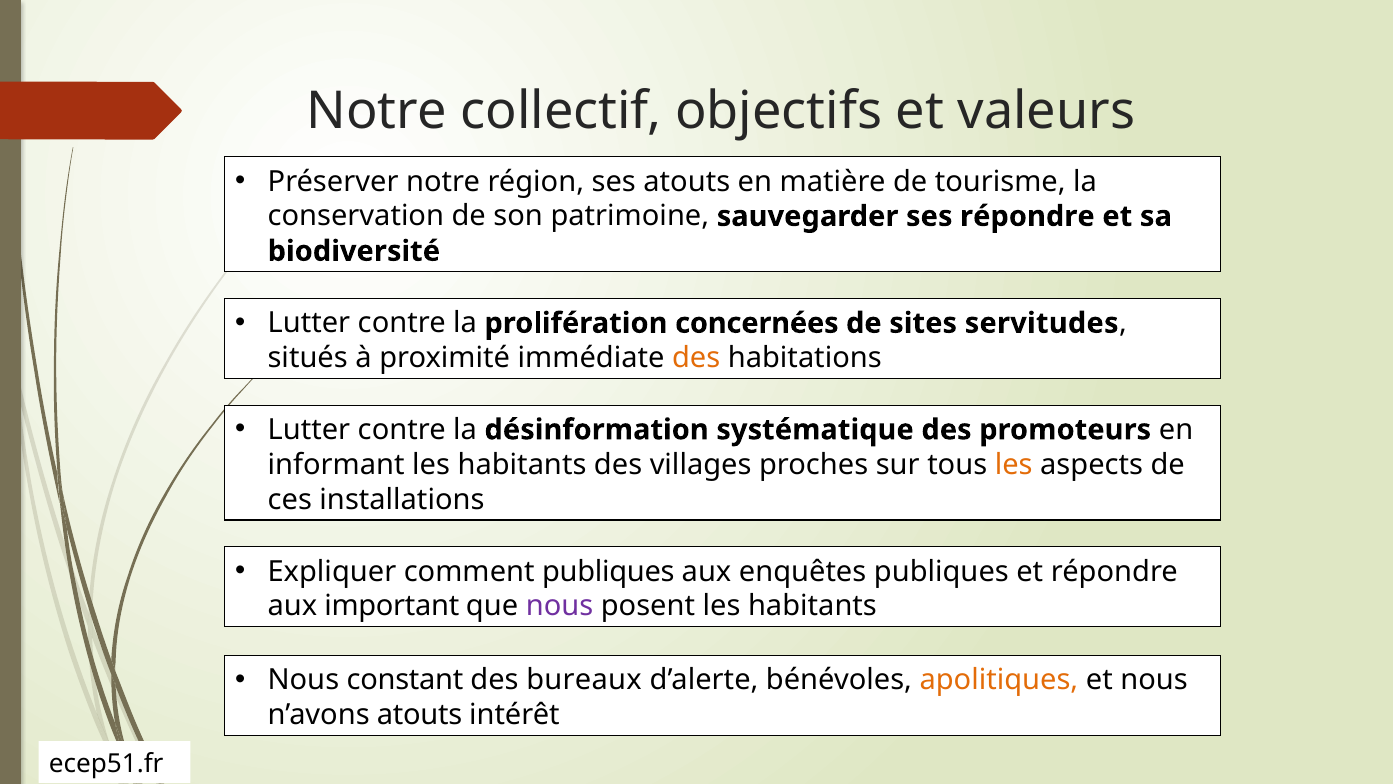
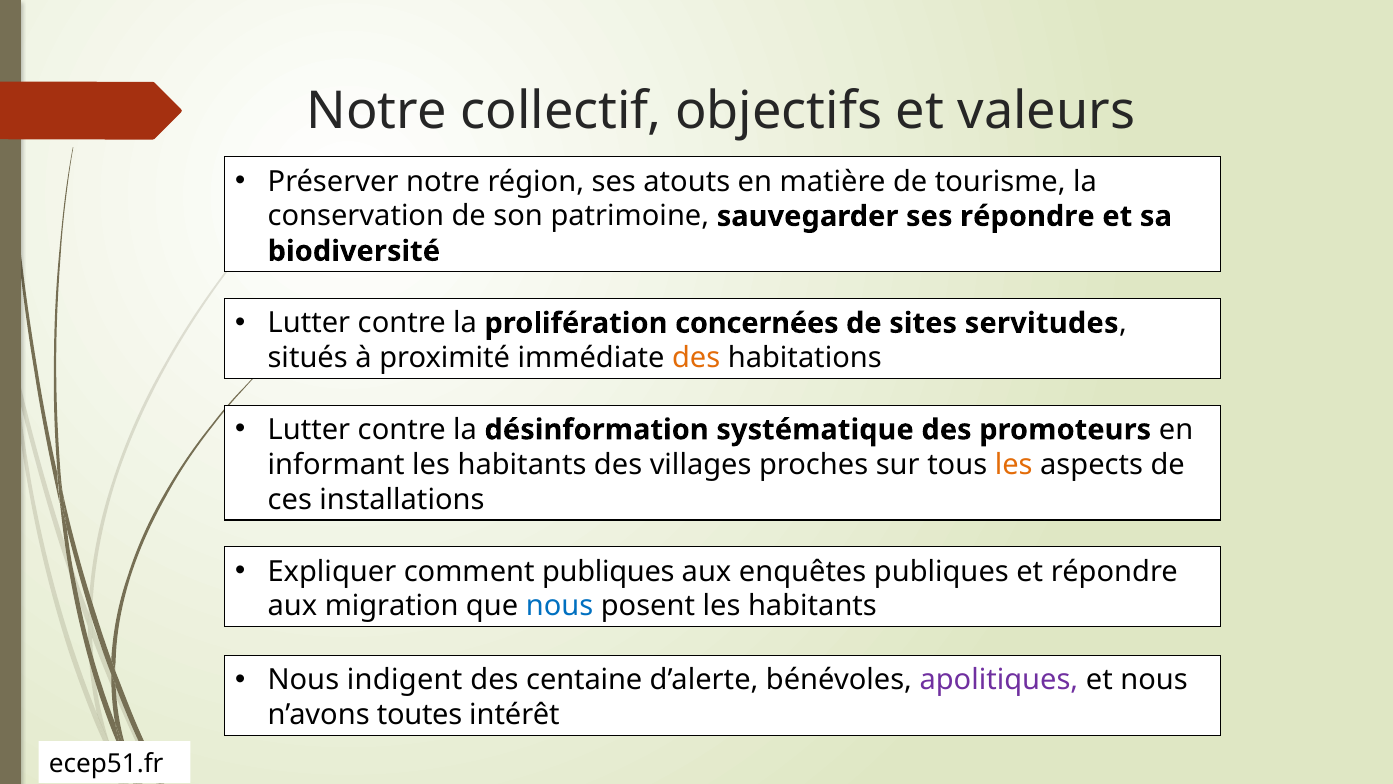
important: important -> migration
nous at (560, 606) colour: purple -> blue
constant: constant -> indigent
bureaux: bureaux -> centaine
apolitiques colour: orange -> purple
n’avons atouts: atouts -> toutes
